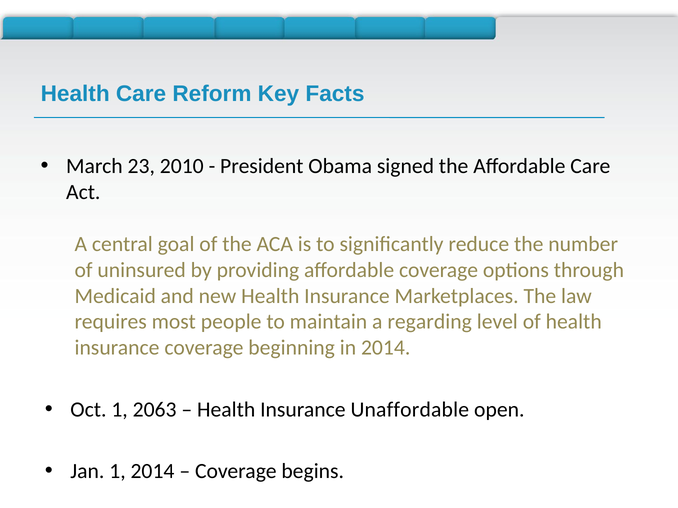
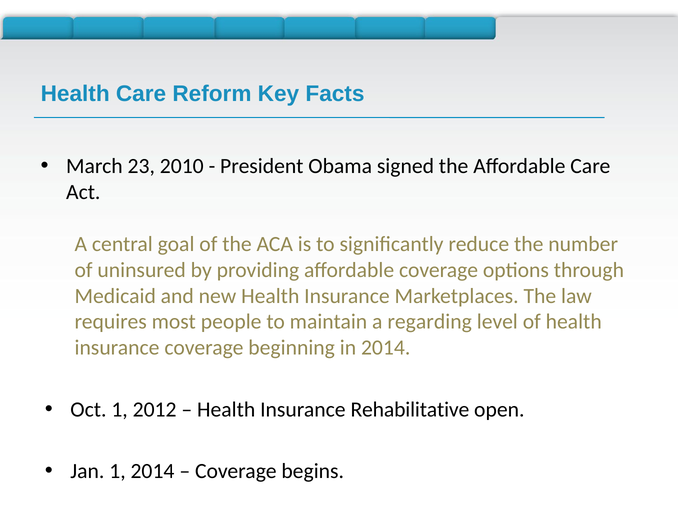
2063: 2063 -> 2012
Unaffordable: Unaffordable -> Rehabilitative
